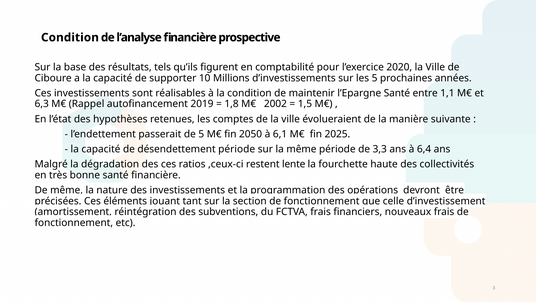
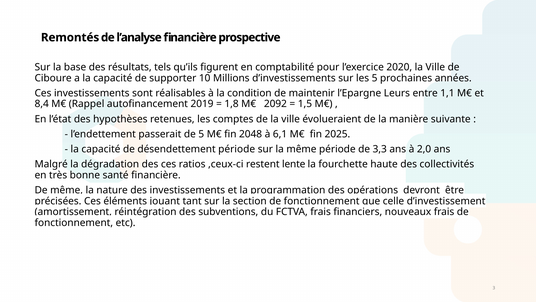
Condition at (70, 37): Condition -> Remontés
l’Epargne Santé: Santé -> Leurs
6,3: 6,3 -> 8,4
2002: 2002 -> 2092
2050: 2050 -> 2048
6,4: 6,4 -> 2,0
